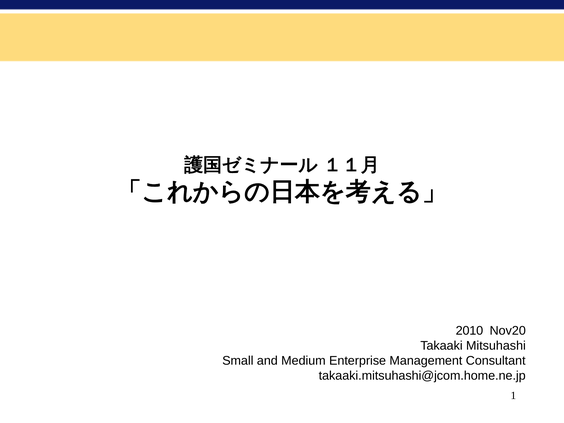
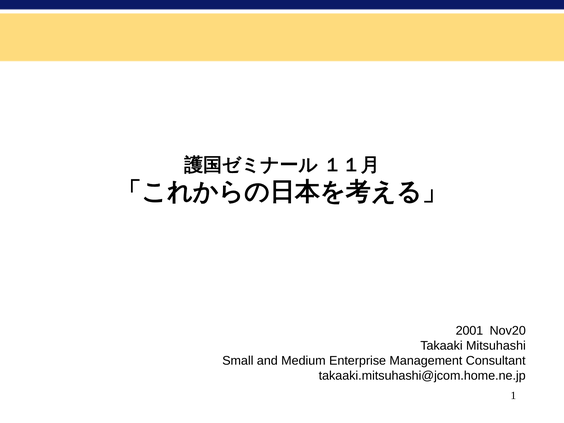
2010: 2010 -> 2001
